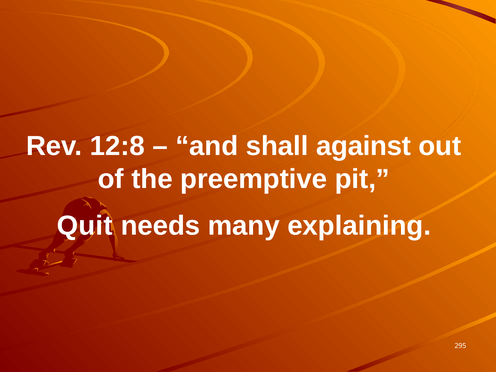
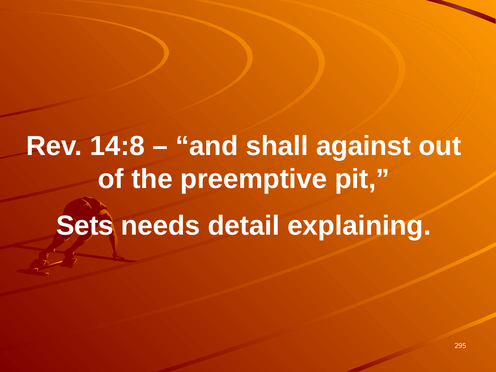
12:8: 12:8 -> 14:8
Quit: Quit -> Sets
many: many -> detail
